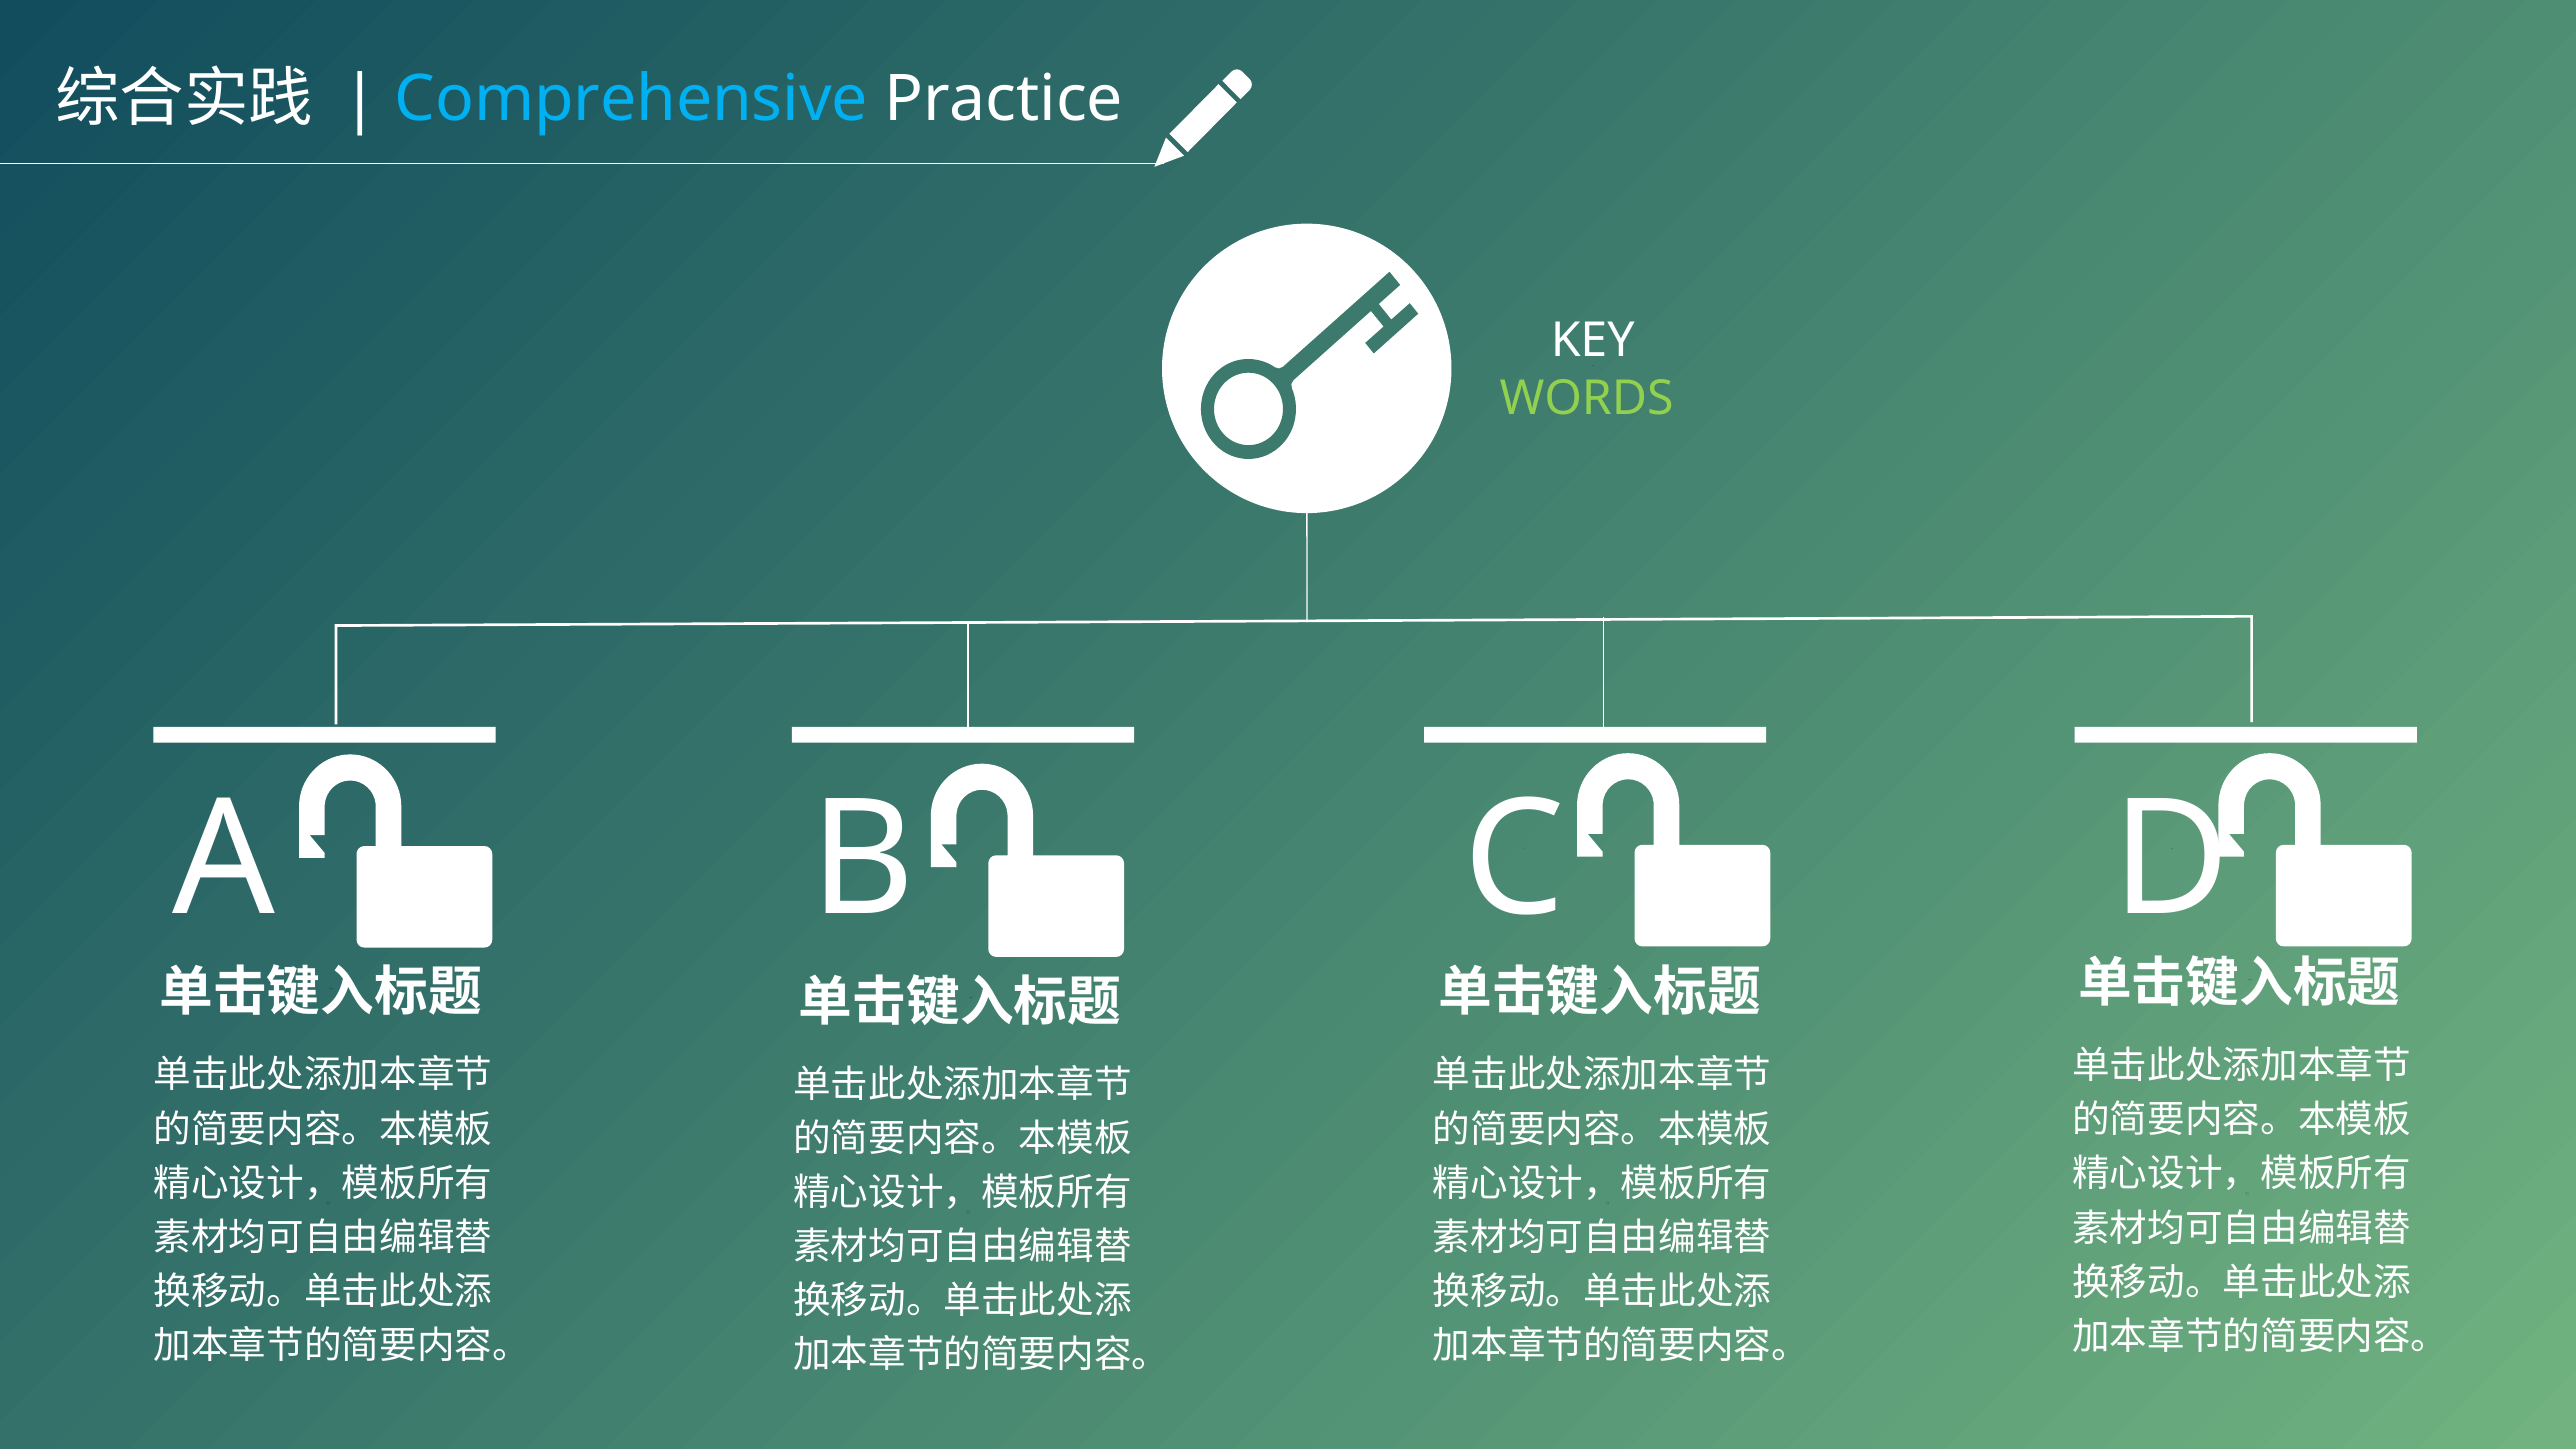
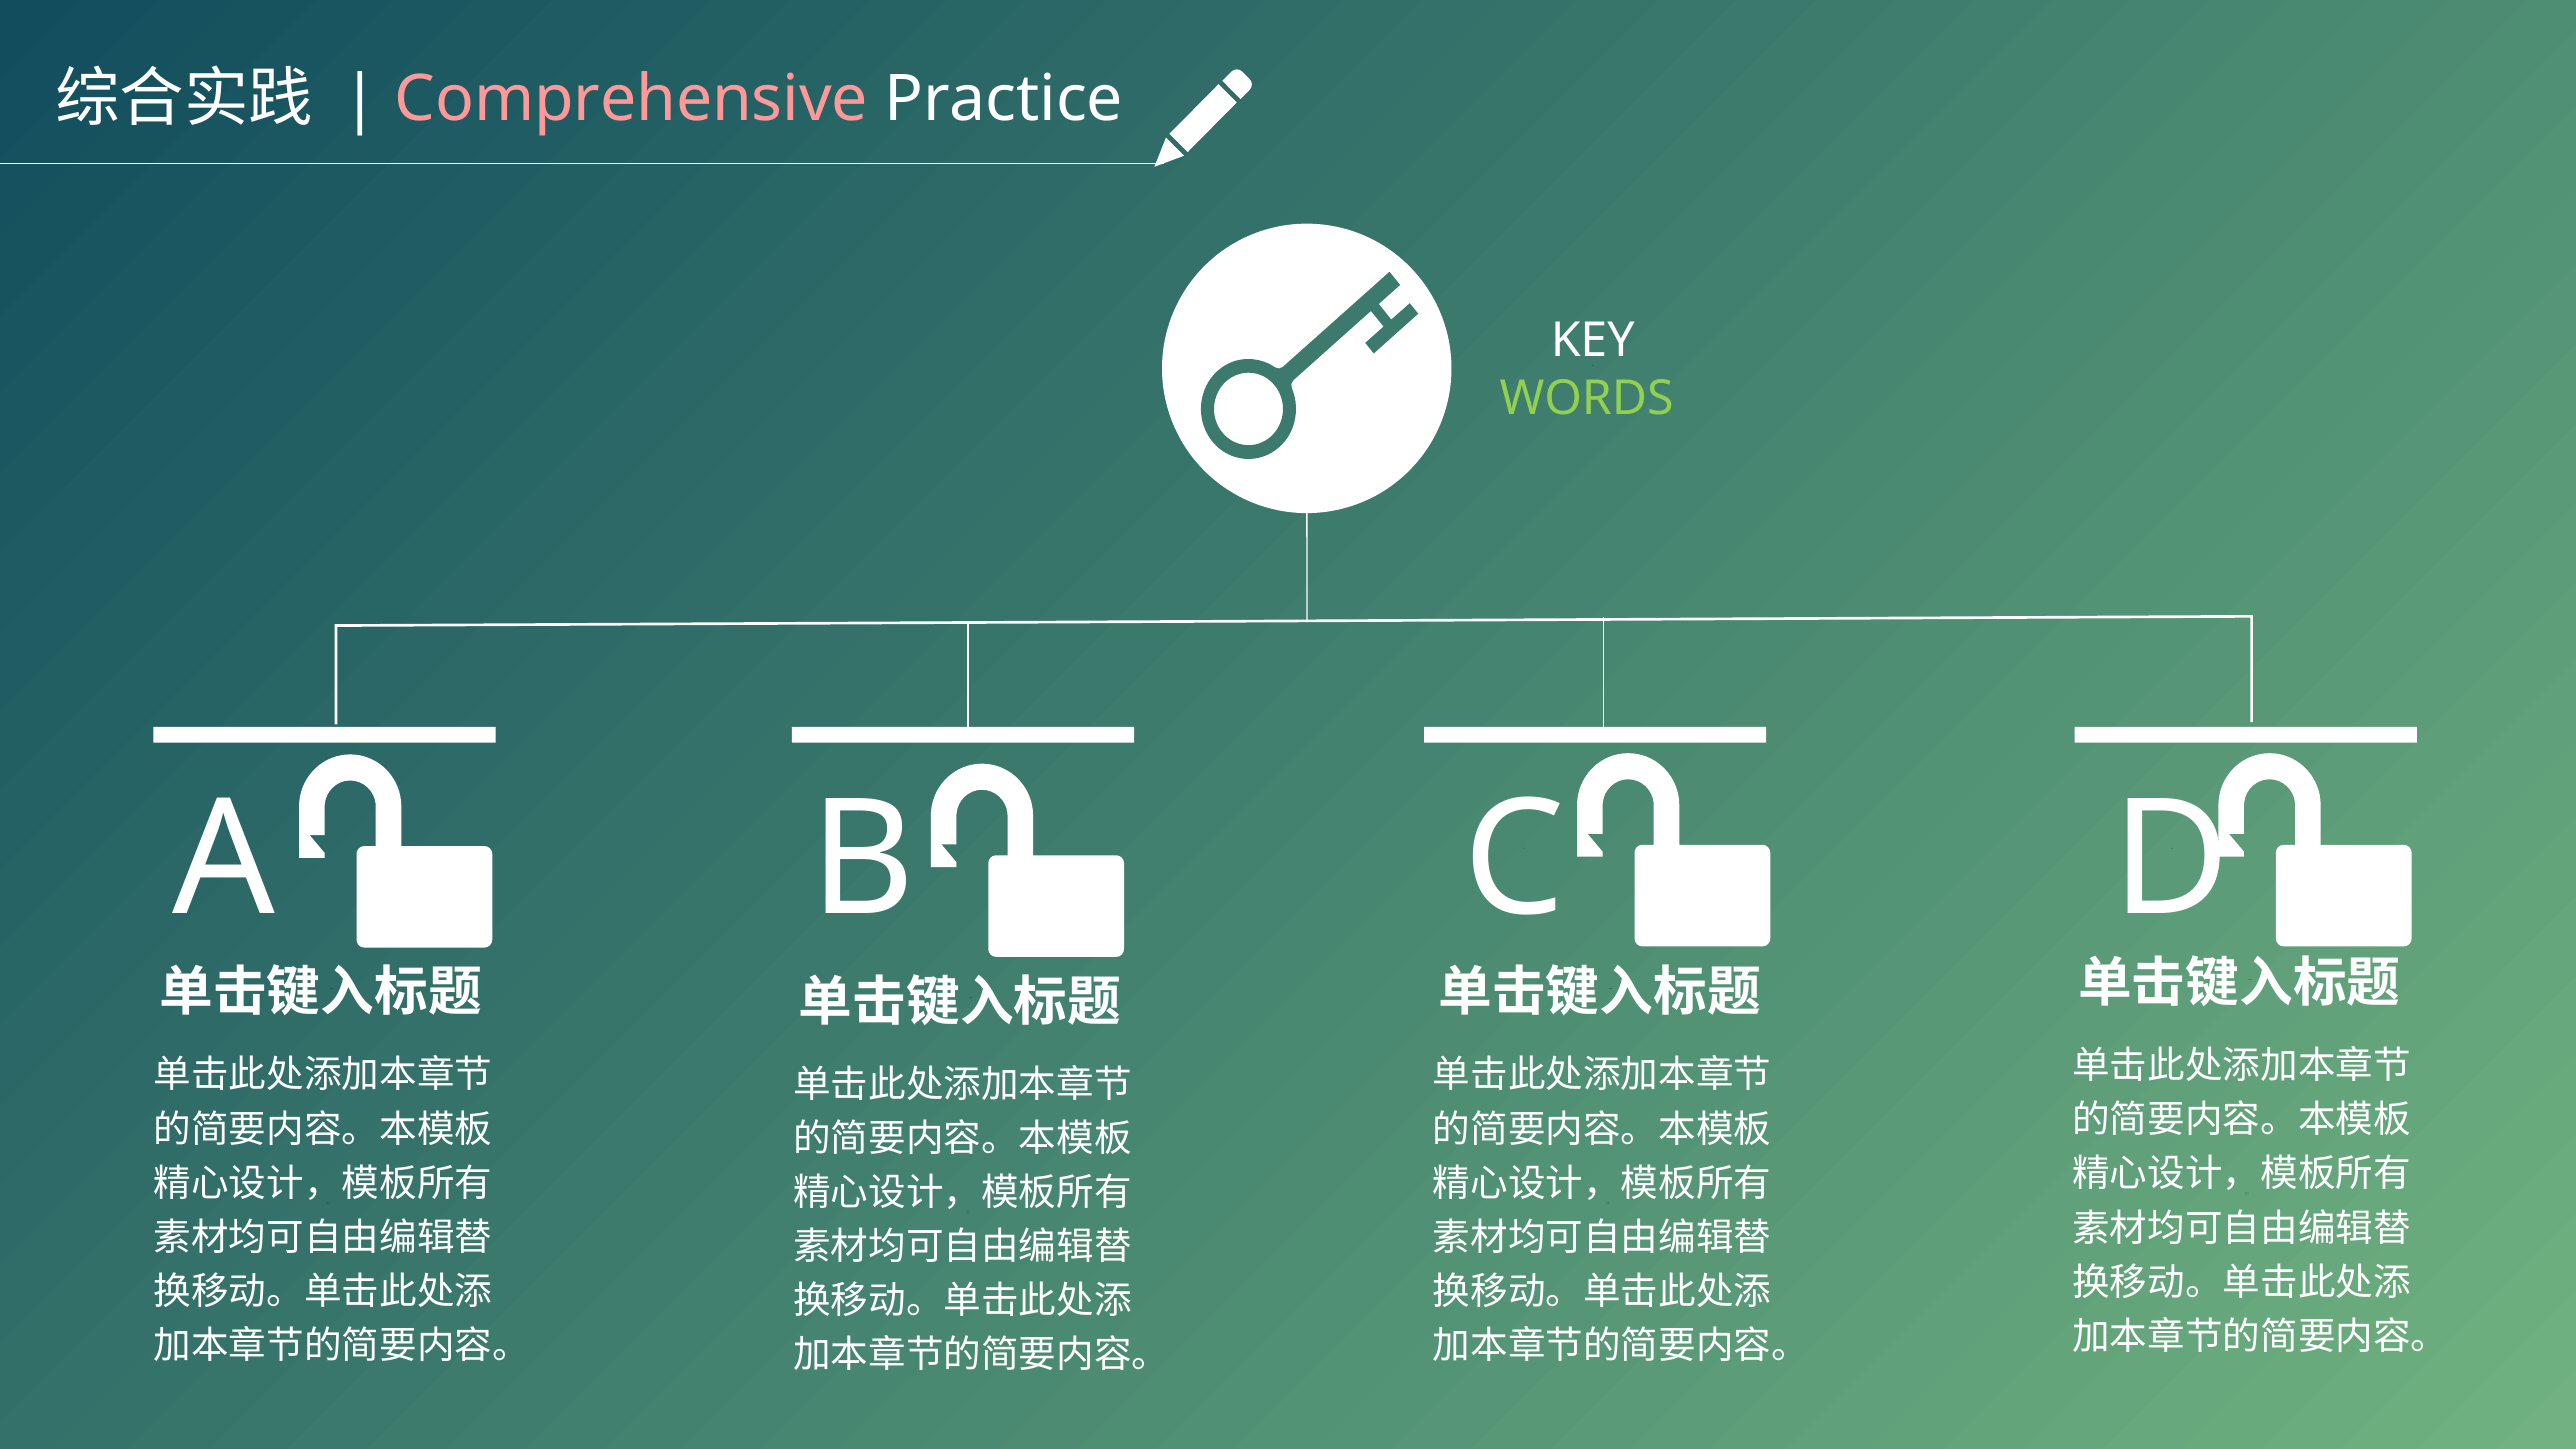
Comprehensive colour: light blue -> pink
